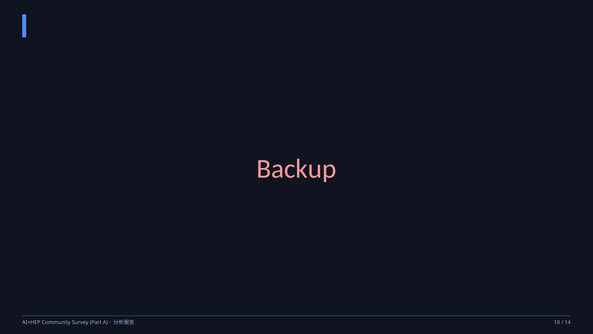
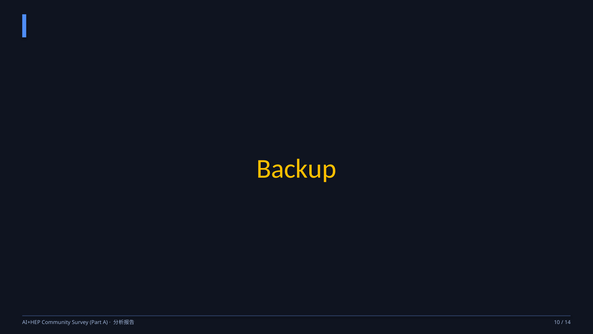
Backup colour: pink -> yellow
